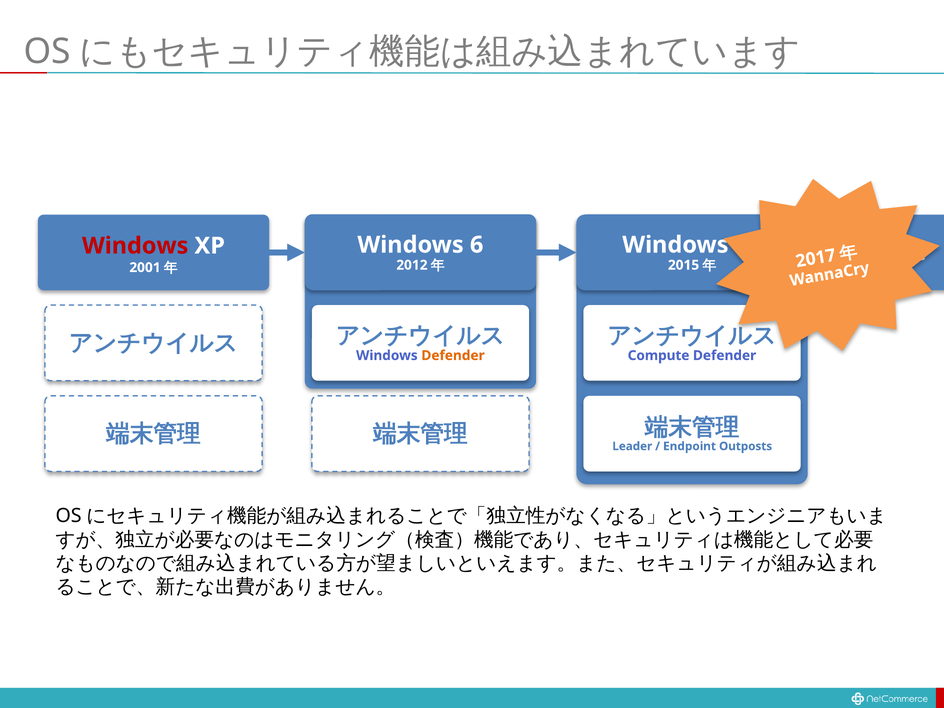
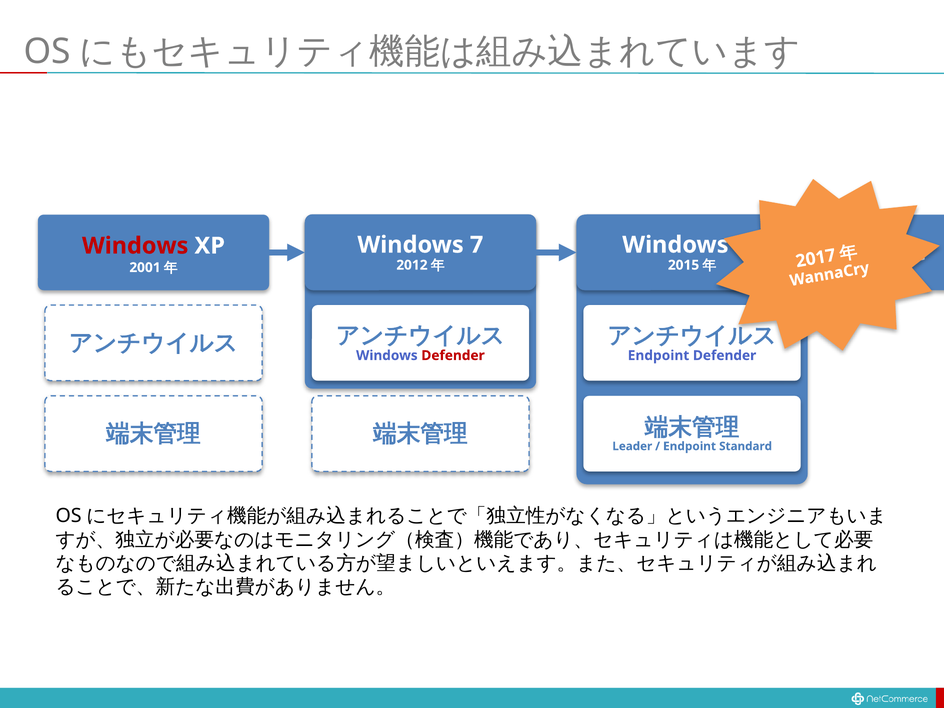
6: 6 -> 7
Defender at (453, 356) colour: orange -> red
Compute at (659, 356): Compute -> Endpoint
Outposts: Outposts -> Standard
